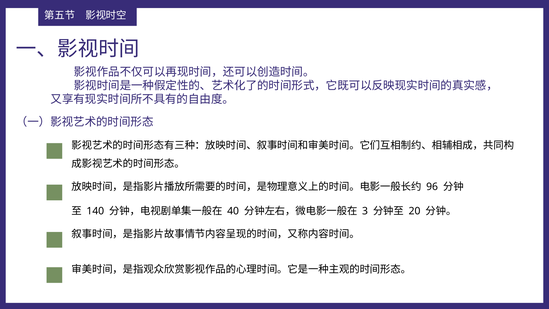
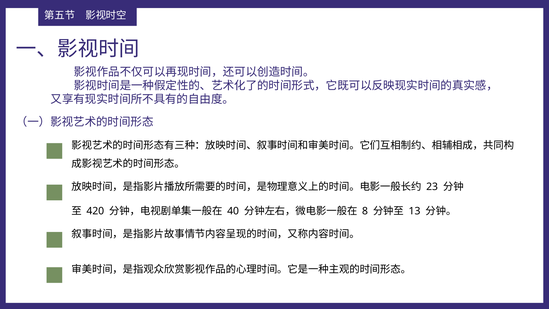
96: 96 -> 23
140: 140 -> 420
3: 3 -> 8
20: 20 -> 13
